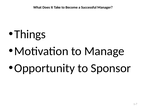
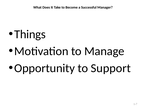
Sponsor: Sponsor -> Support
